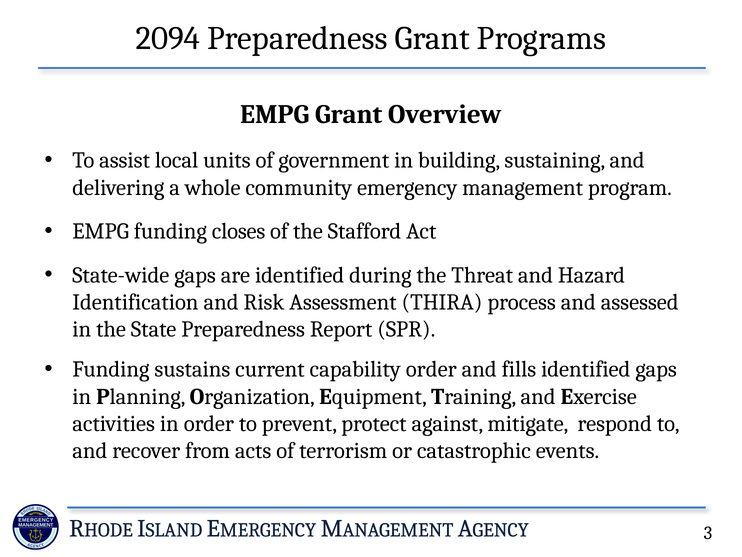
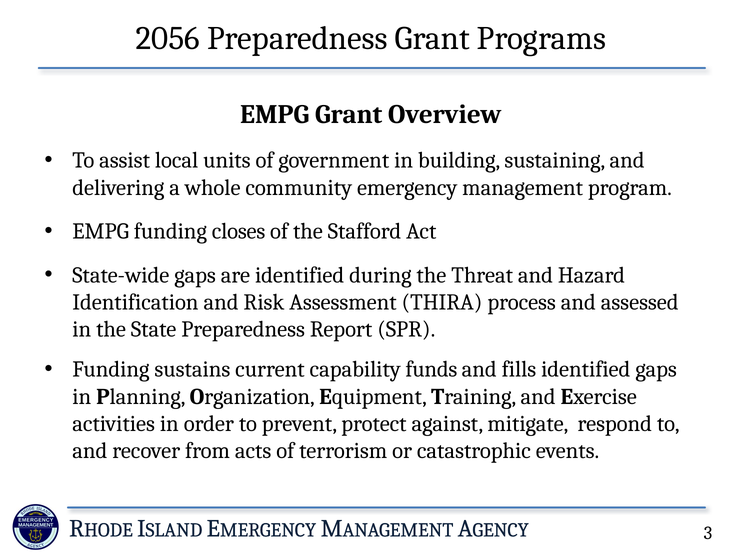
2094: 2094 -> 2056
capability order: order -> funds
